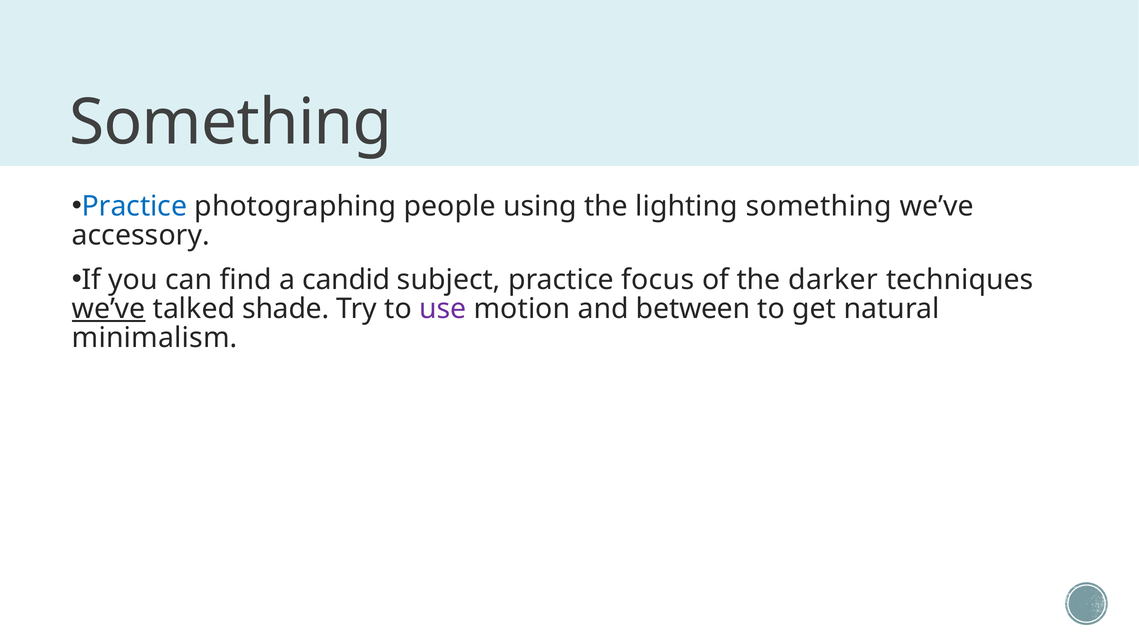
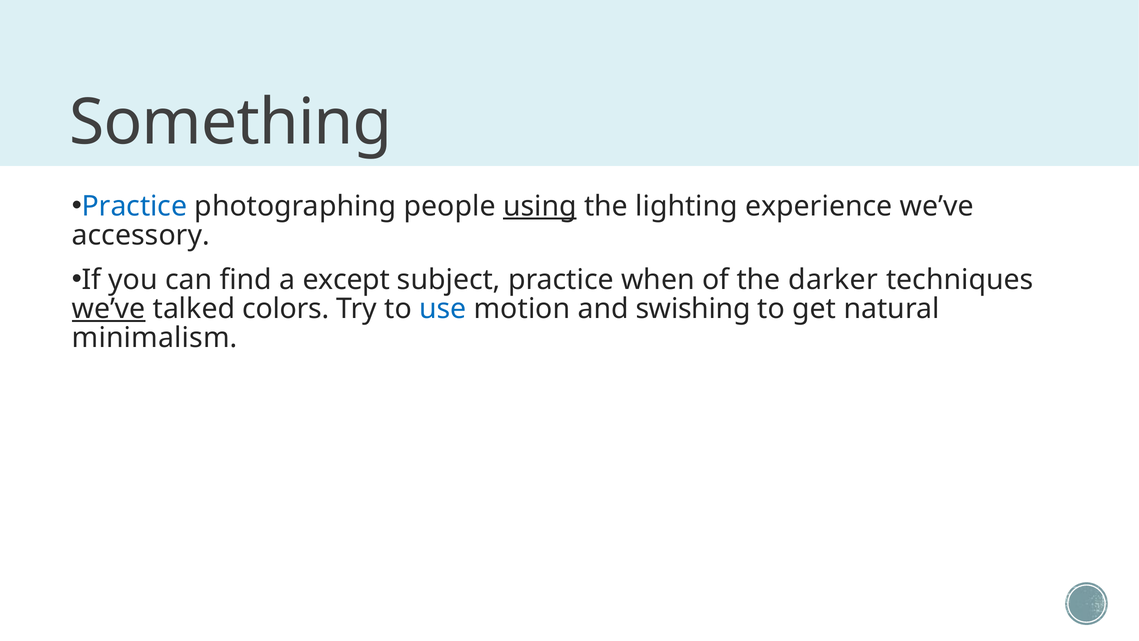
using underline: none -> present
lighting something: something -> experience
candid: candid -> except
focus: focus -> when
shade: shade -> colors
use colour: purple -> blue
between: between -> swishing
